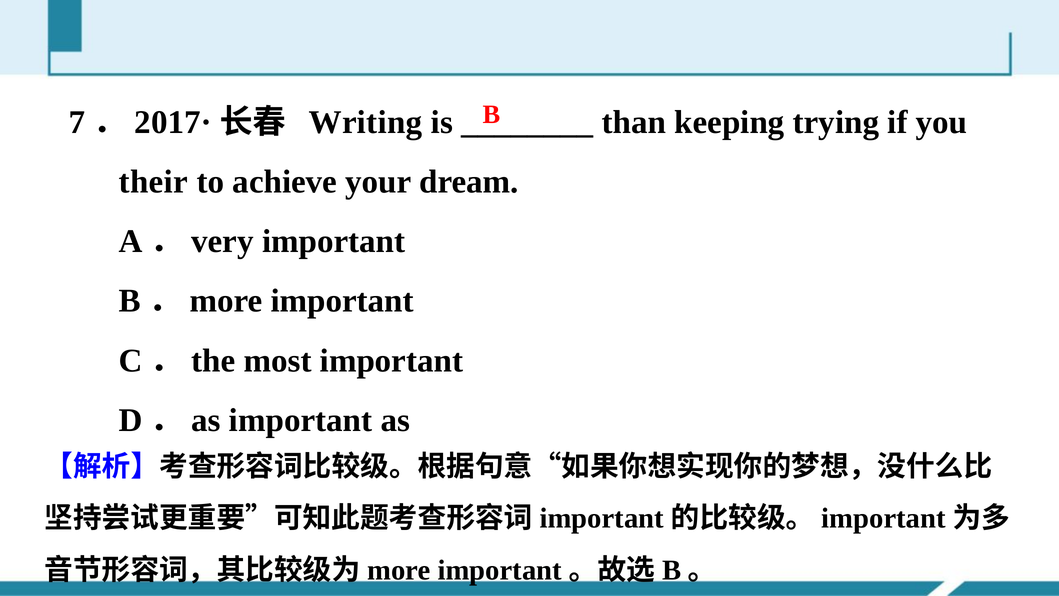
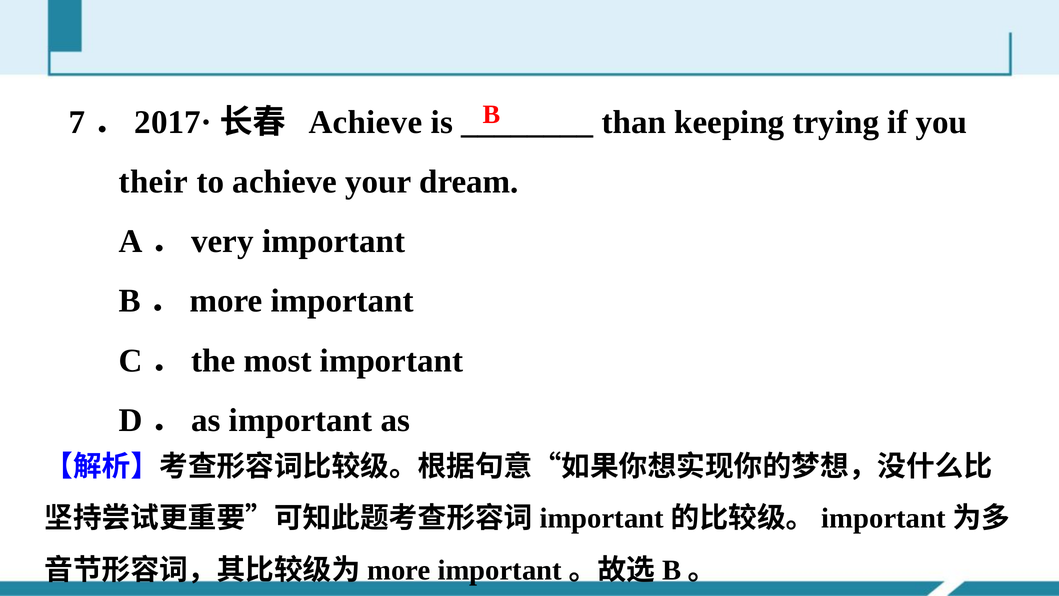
Writing at (365, 122): Writing -> Achieve
